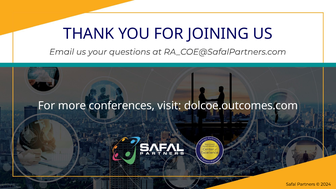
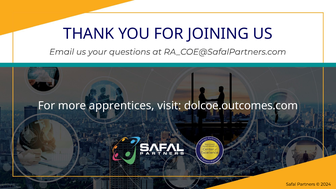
conferences: conferences -> apprentices
